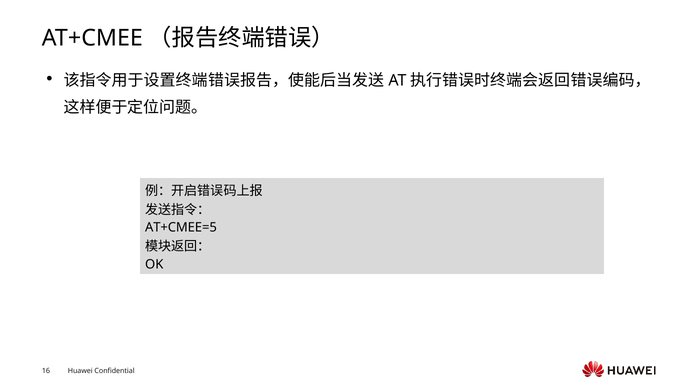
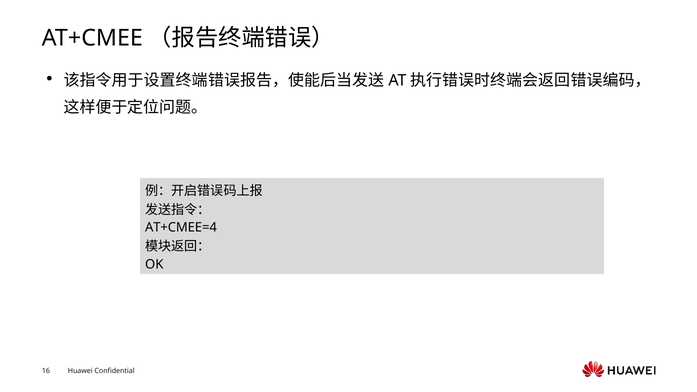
AT+CMEE=5: AT+CMEE=5 -> AT+CMEE=4
